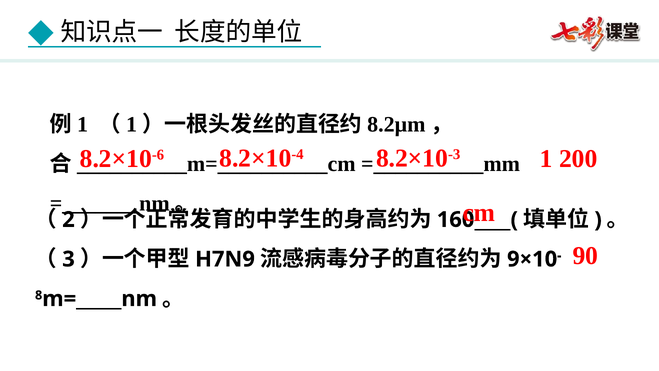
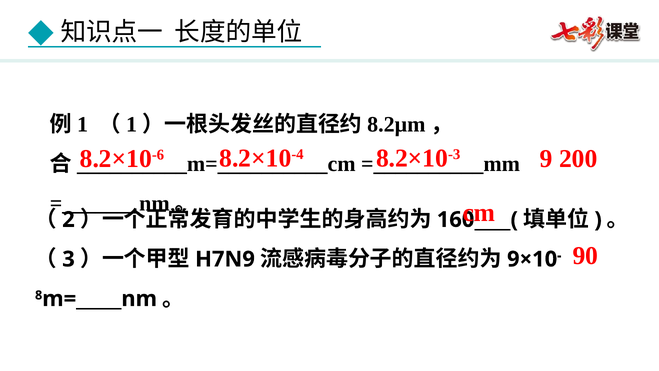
1: 1 -> 9
